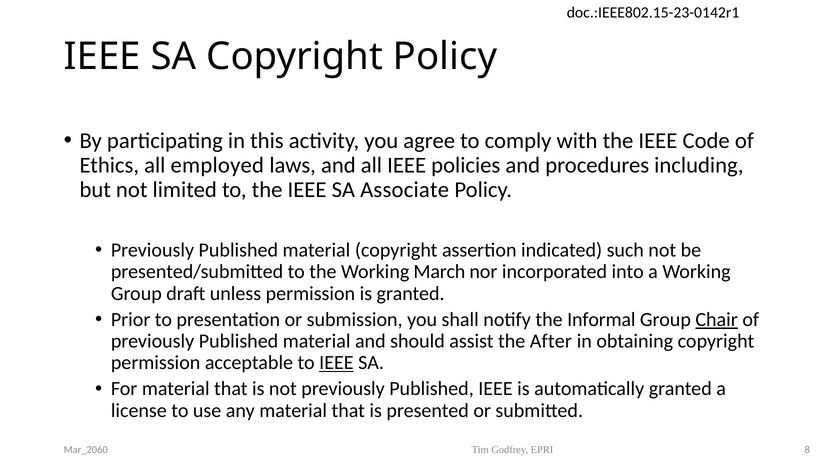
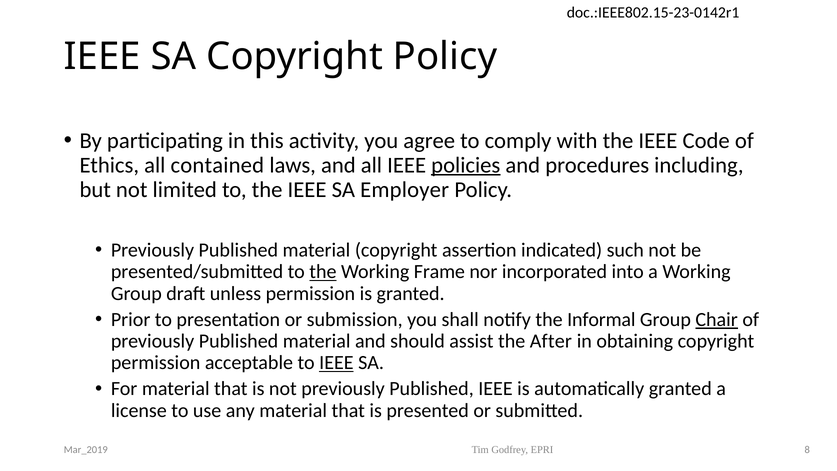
employed: employed -> contained
policies underline: none -> present
Associate: Associate -> Employer
the at (323, 272) underline: none -> present
March: March -> Frame
Mar_2060: Mar_2060 -> Mar_2019
